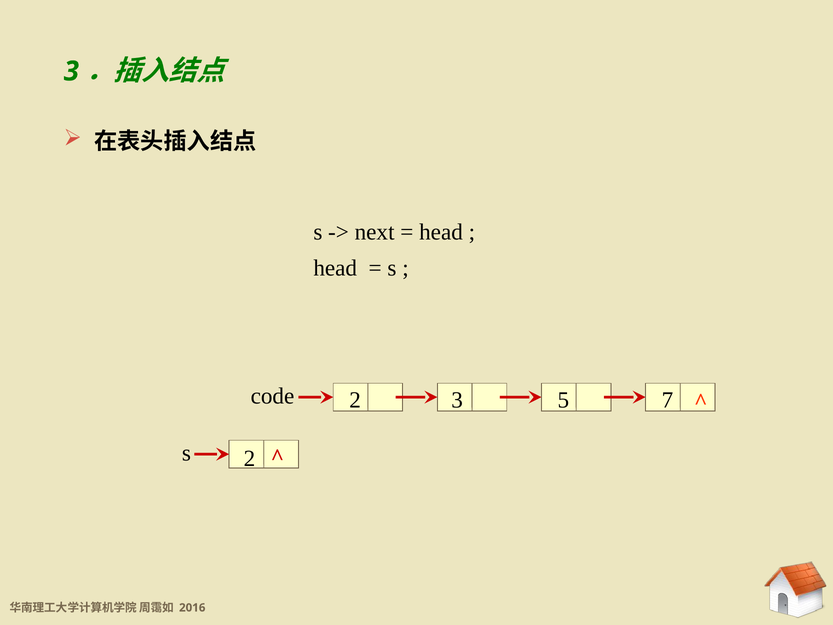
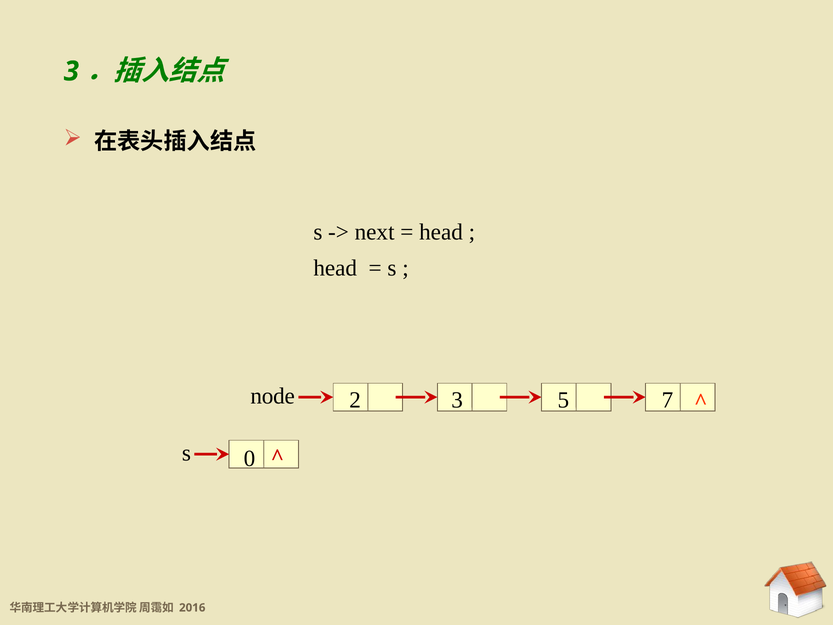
code: code -> node
s 2: 2 -> 0
